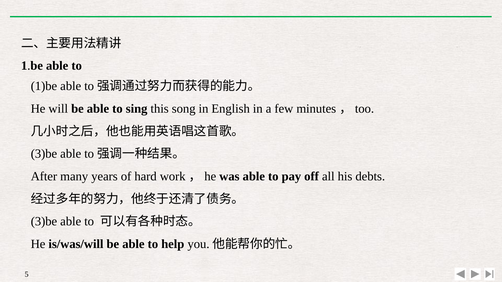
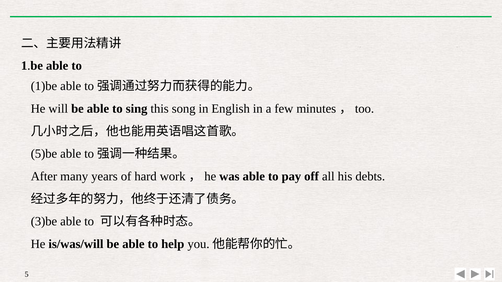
3)be at (44, 154): 3)be -> 5)be
